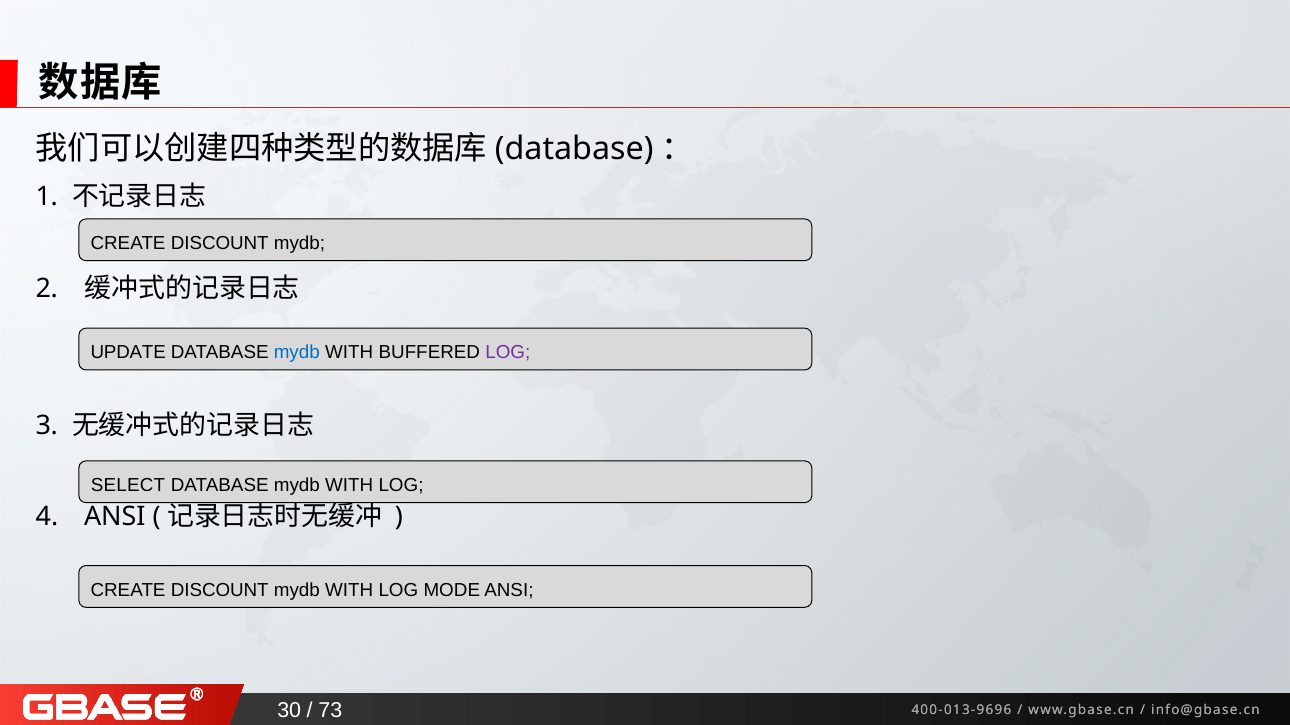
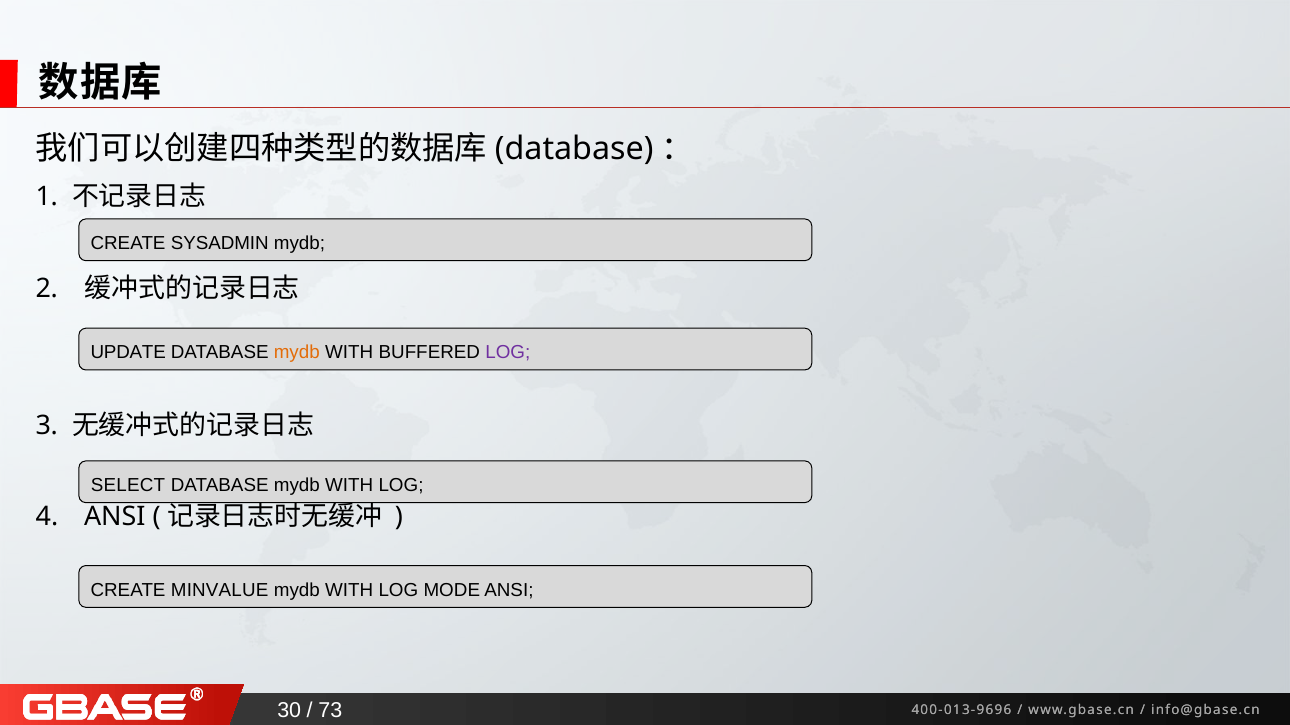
DISCOUNT at (220, 244): DISCOUNT -> SYSADMIN
mydb at (297, 353) colour: blue -> orange
DISCOUNT at (220, 591): DISCOUNT -> MINVALUE
